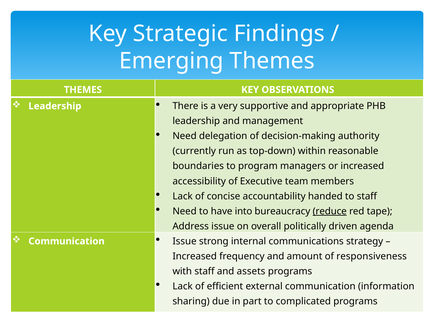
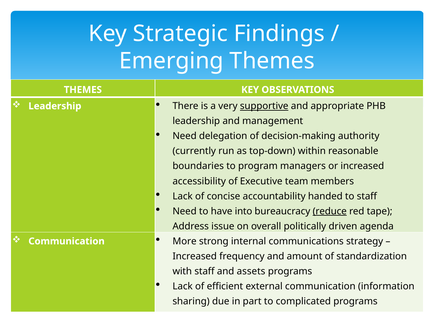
supportive underline: none -> present
Issue at (185, 242): Issue -> More
responsiveness: responsiveness -> standardization
